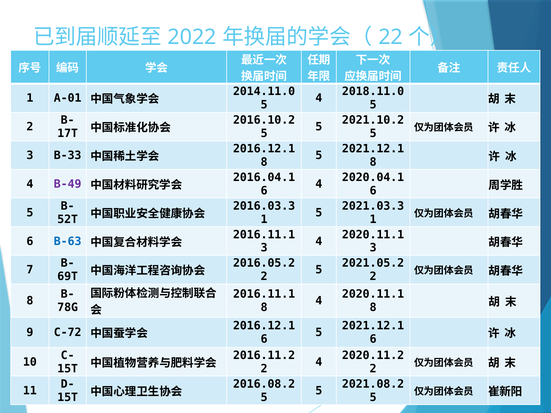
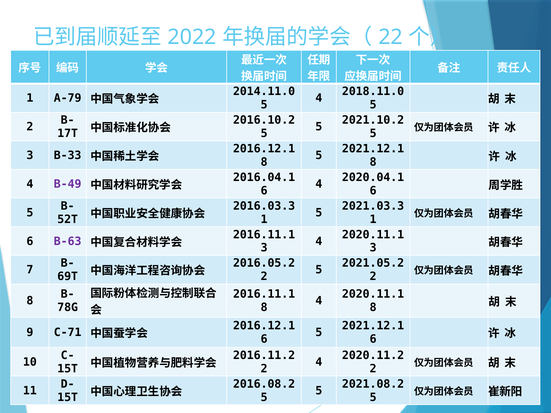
A-01: A-01 -> A-79
B-63 colour: blue -> purple
C-72: C-72 -> C-71
